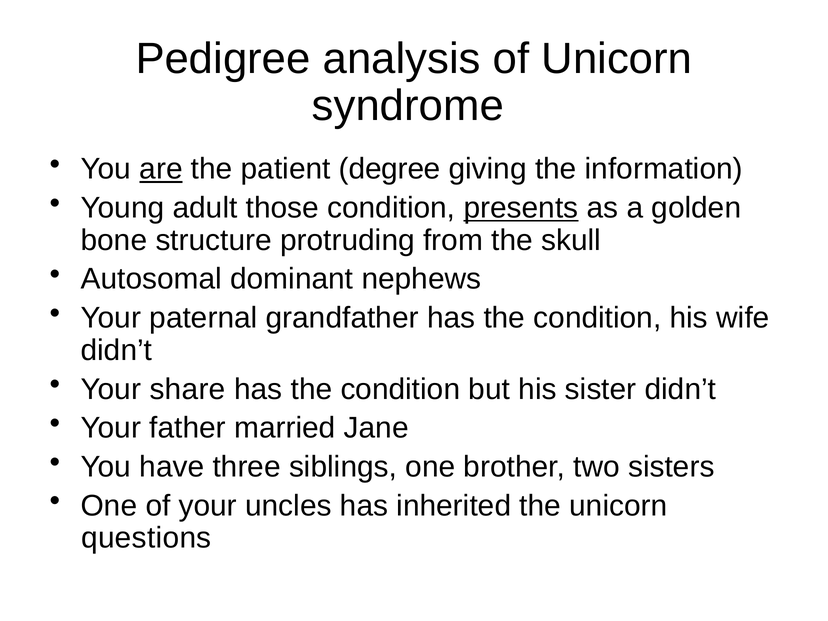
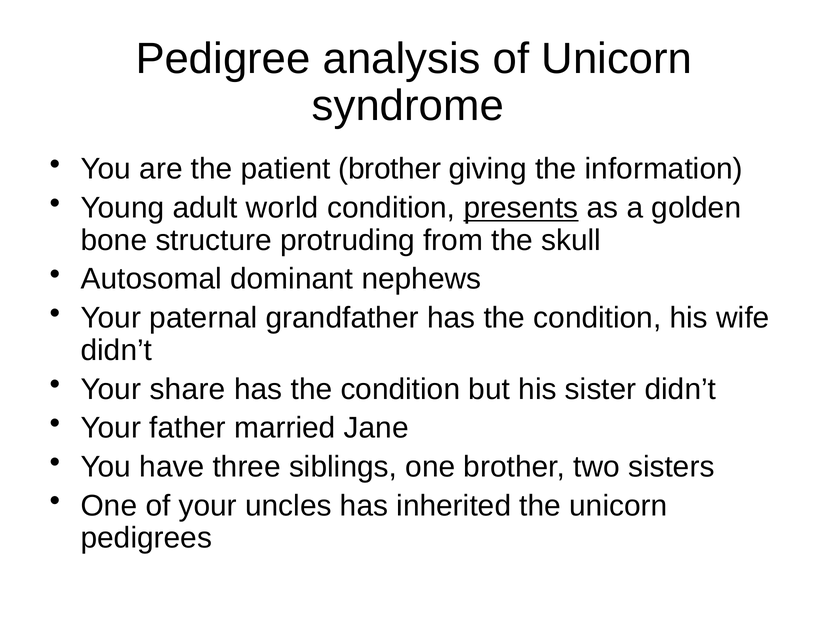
are underline: present -> none
patient degree: degree -> brother
those: those -> world
questions: questions -> pedigrees
